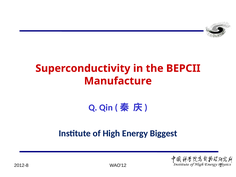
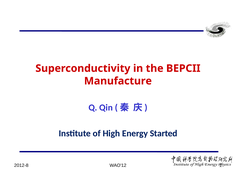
Biggest: Biggest -> Started
